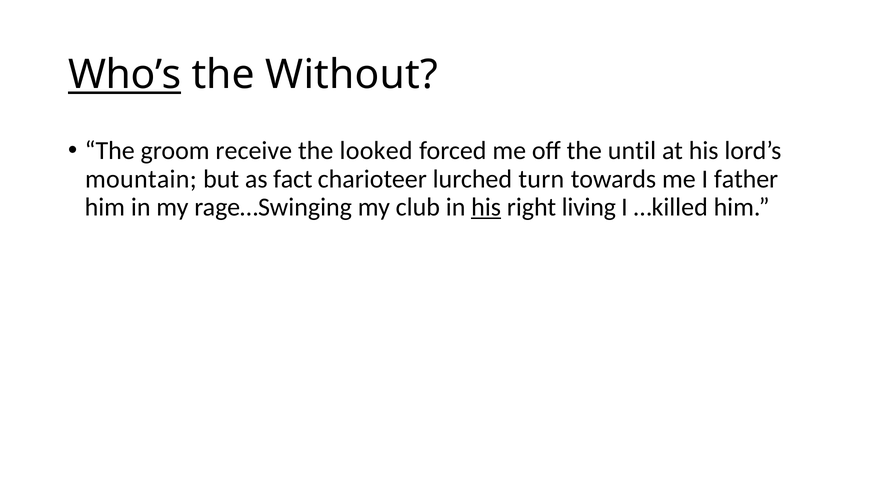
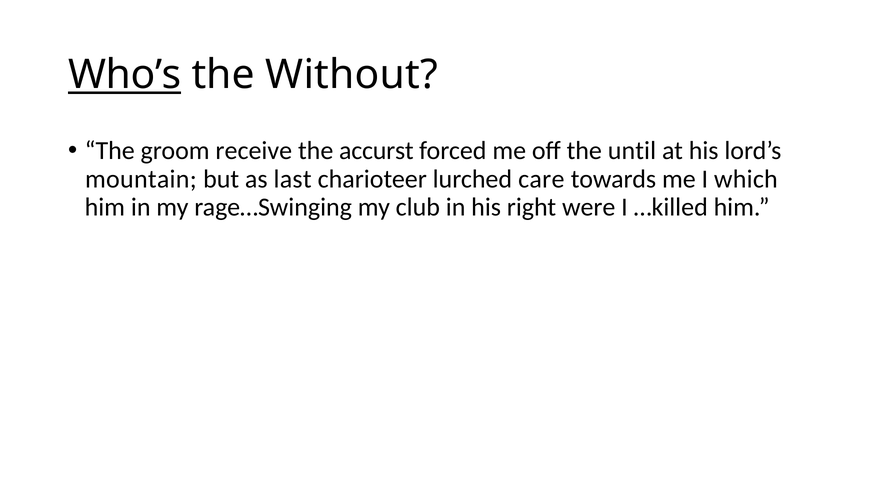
looked: looked -> accurst
fact: fact -> last
turn: turn -> care
father: father -> which
his at (486, 207) underline: present -> none
living: living -> were
